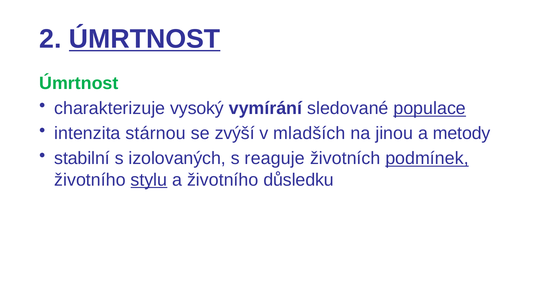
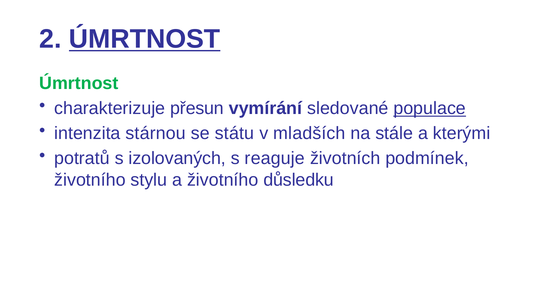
vysoký: vysoký -> přesun
zvýší: zvýší -> státu
jinou: jinou -> stále
metody: metody -> kterými
stabilní: stabilní -> potratů
podmínek underline: present -> none
stylu underline: present -> none
